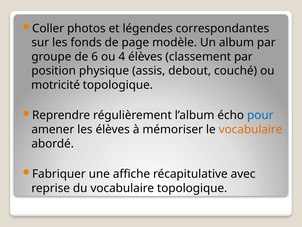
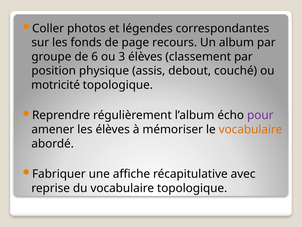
modèle: modèle -> recours
4: 4 -> 3
pour colour: blue -> purple
